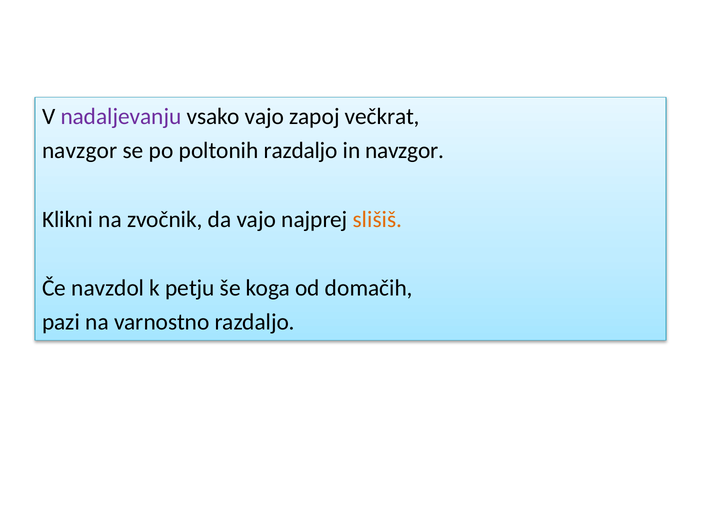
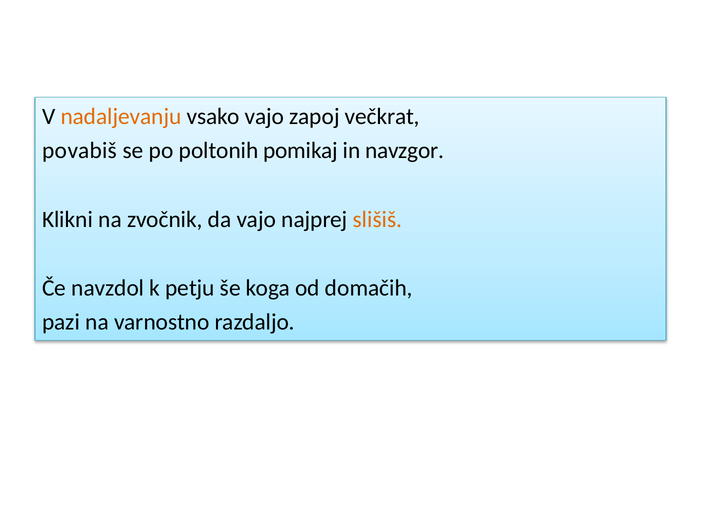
nadaljevanju colour: purple -> orange
navzgor at (80, 151): navzgor -> povabiš
poltonih razdaljo: razdaljo -> pomikaj
